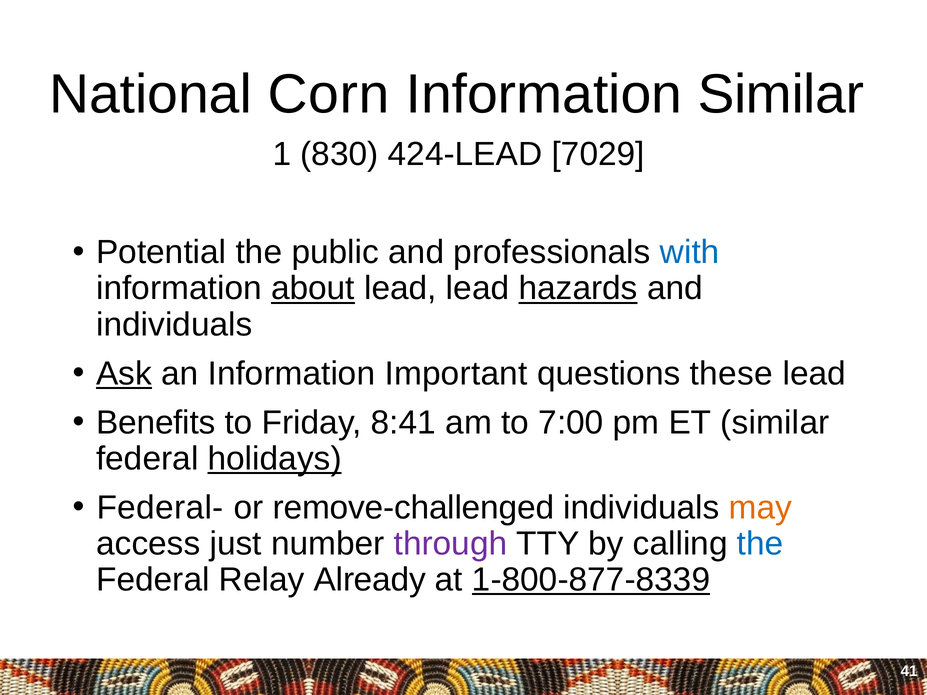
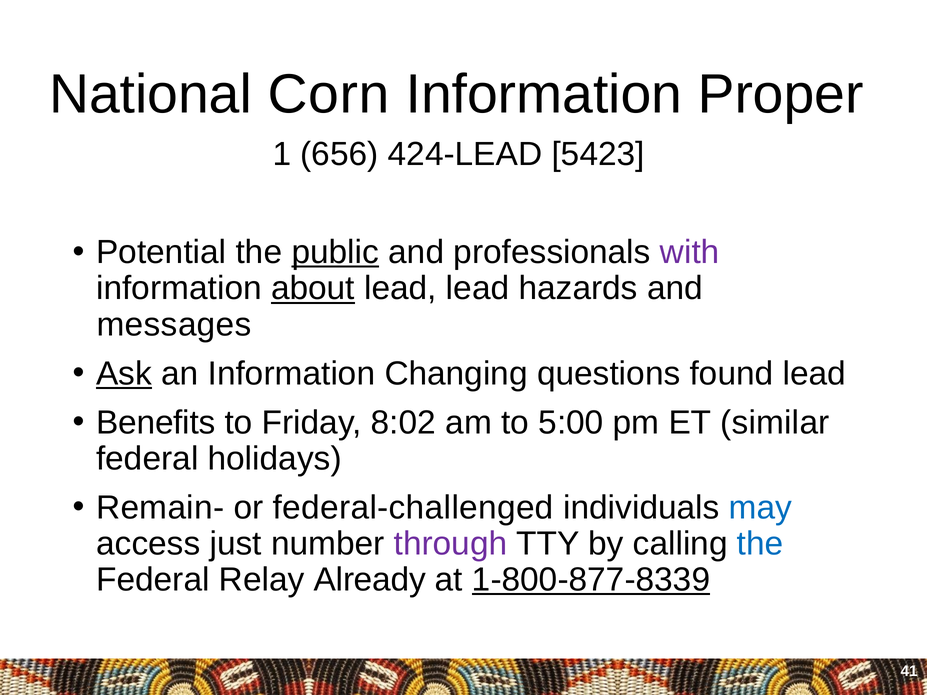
Information Similar: Similar -> Proper
830: 830 -> 656
7029: 7029 -> 5423
public underline: none -> present
with colour: blue -> purple
hazards underline: present -> none
individuals at (174, 325): individuals -> messages
Important: Important -> Changing
these: these -> found
8:41: 8:41 -> 8:02
7:00: 7:00 -> 5:00
holidays underline: present -> none
Federal-: Federal- -> Remain-
remove-challenged: remove-challenged -> federal-challenged
may colour: orange -> blue
